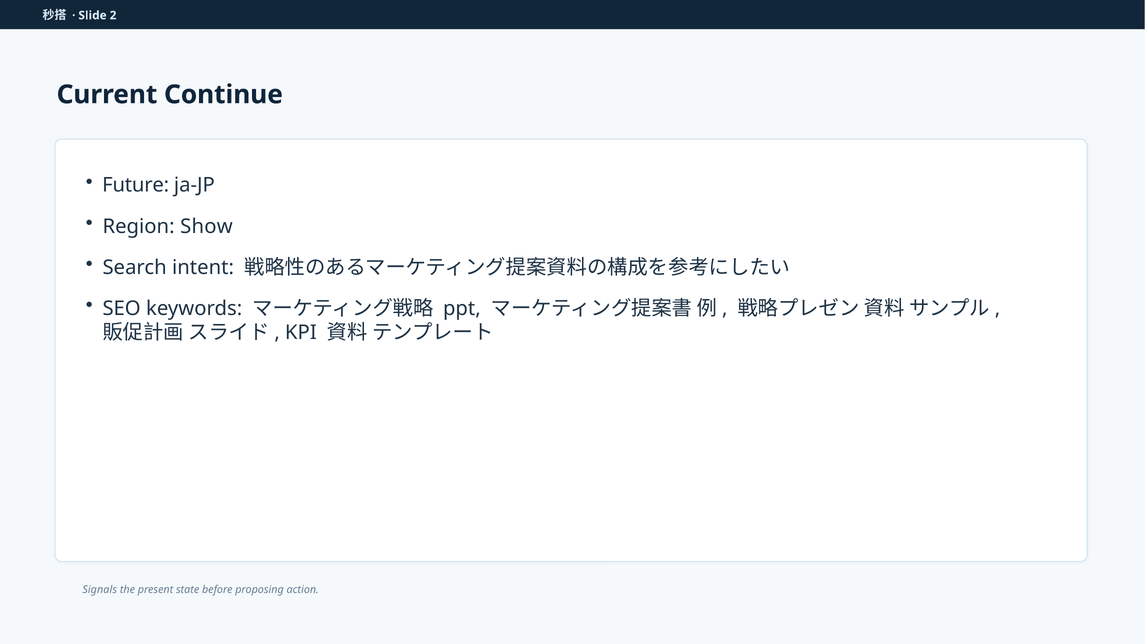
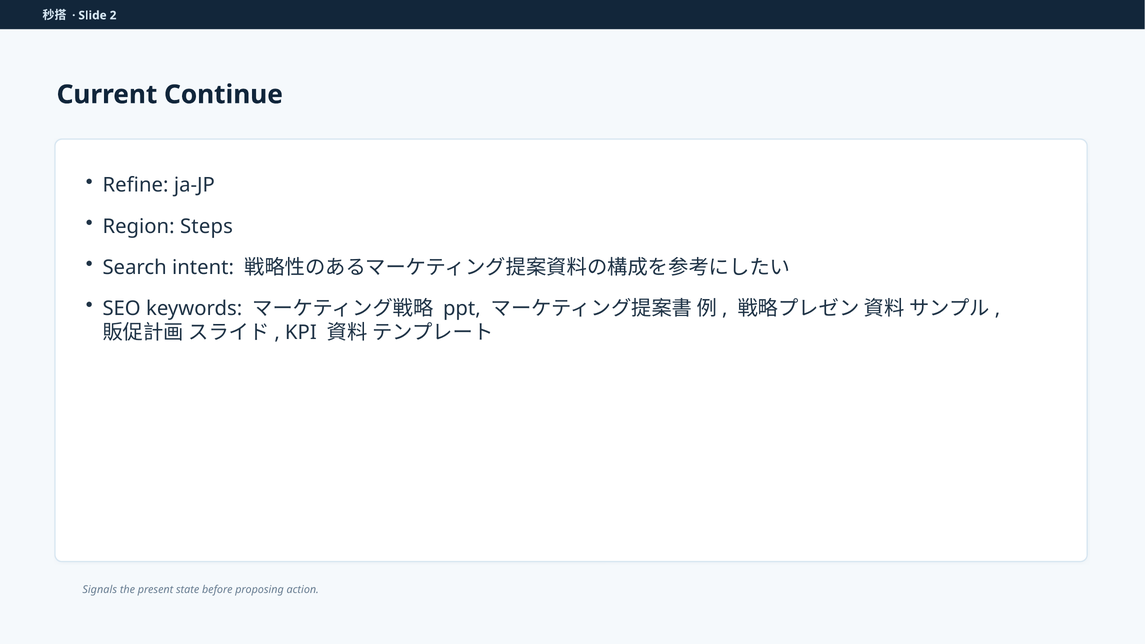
Future: Future -> Refine
Show: Show -> Steps
